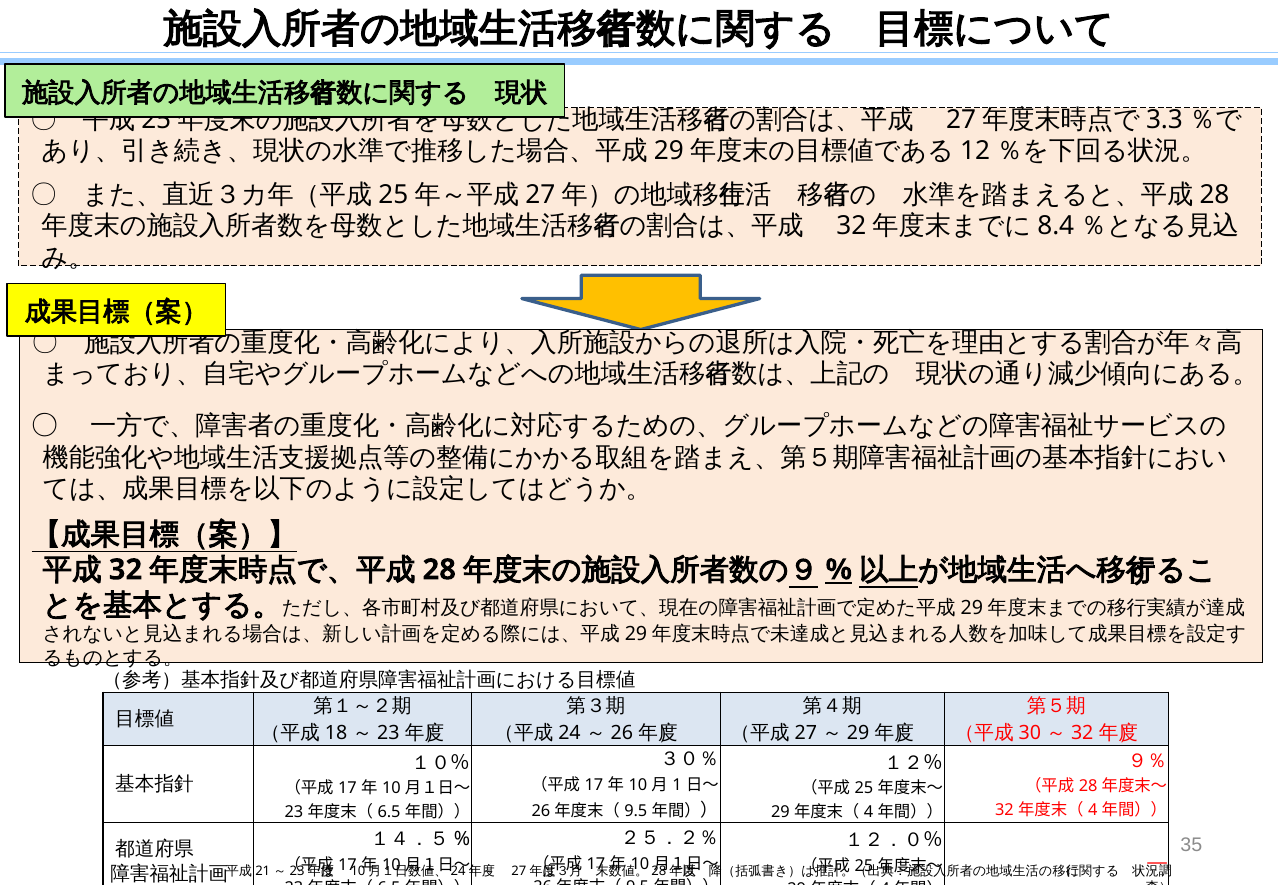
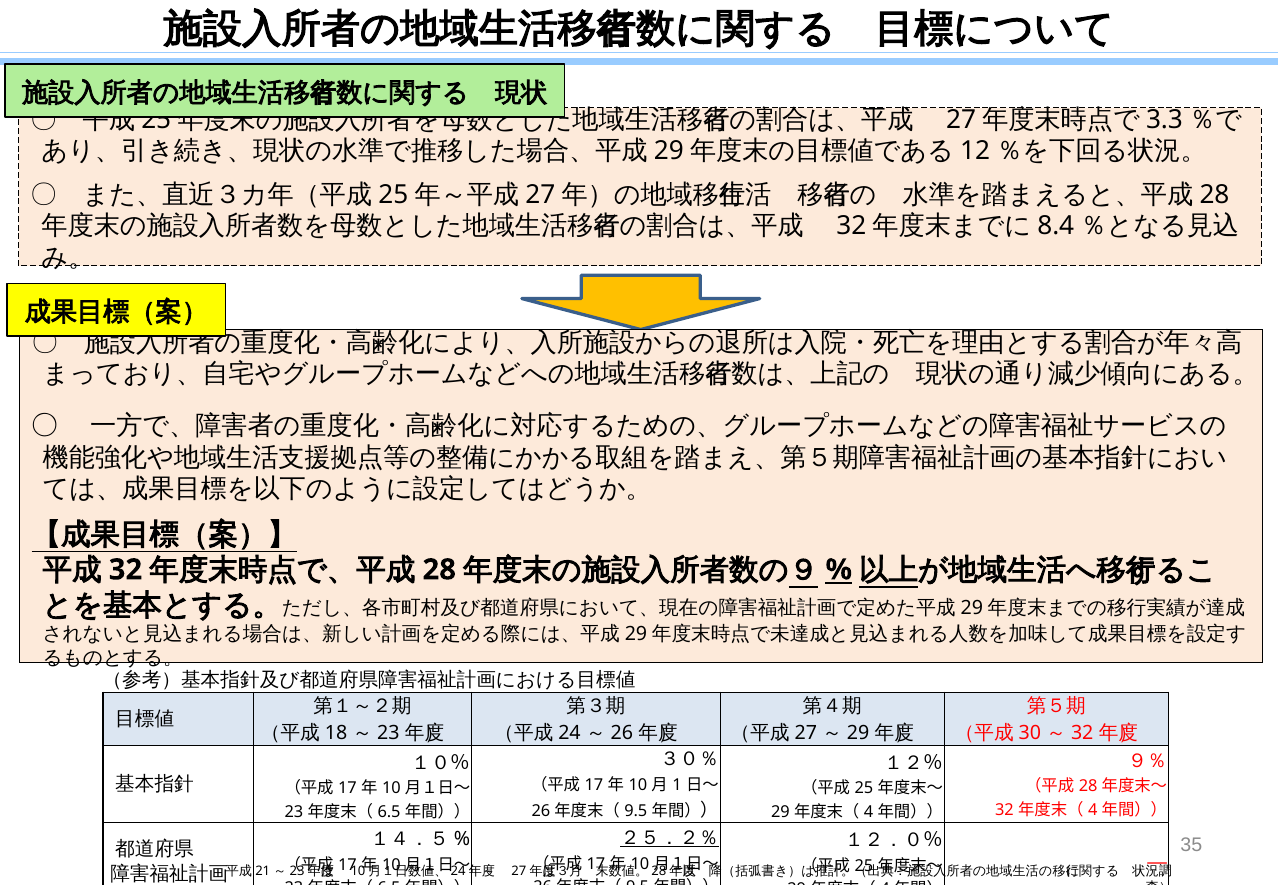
２５．２％ underline: none -> present
